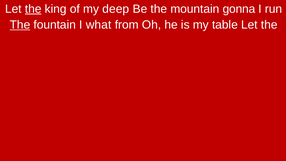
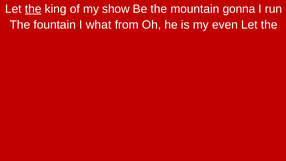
deep: deep -> show
The at (20, 25) underline: present -> none
table: table -> even
